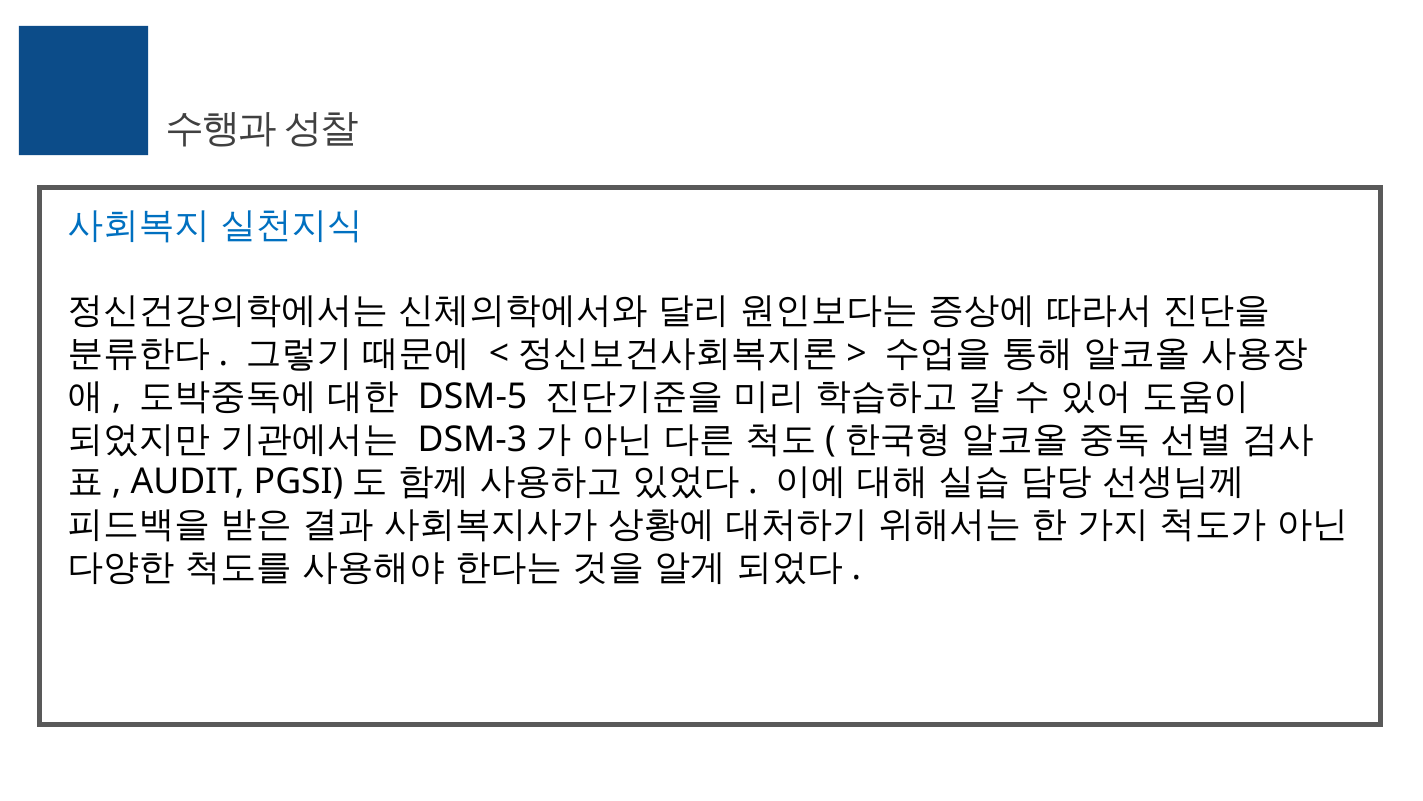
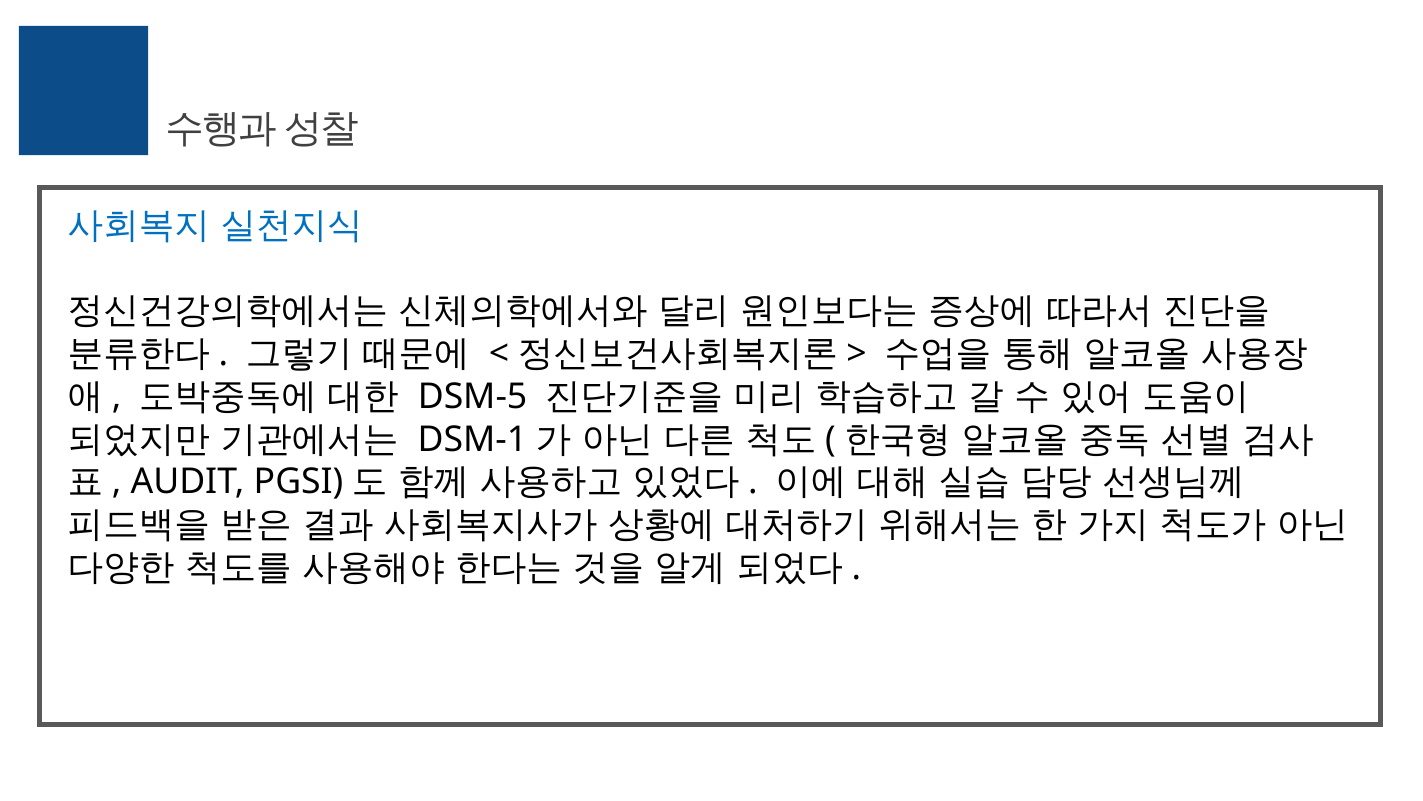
DSM-3: DSM-3 -> DSM-1
